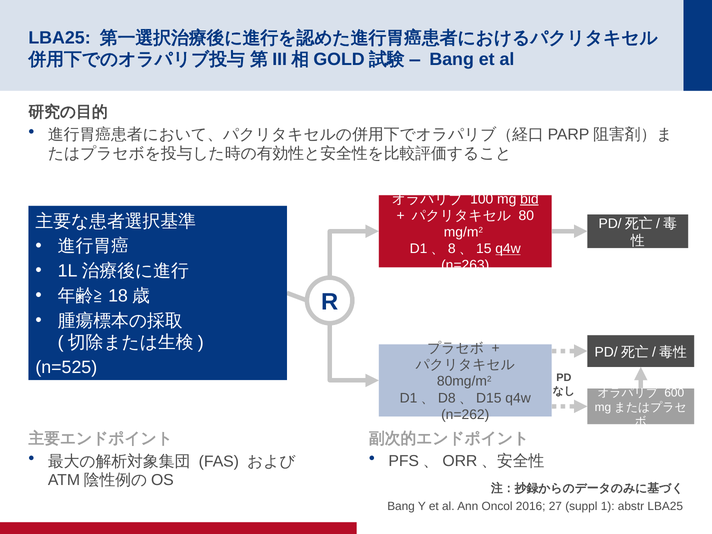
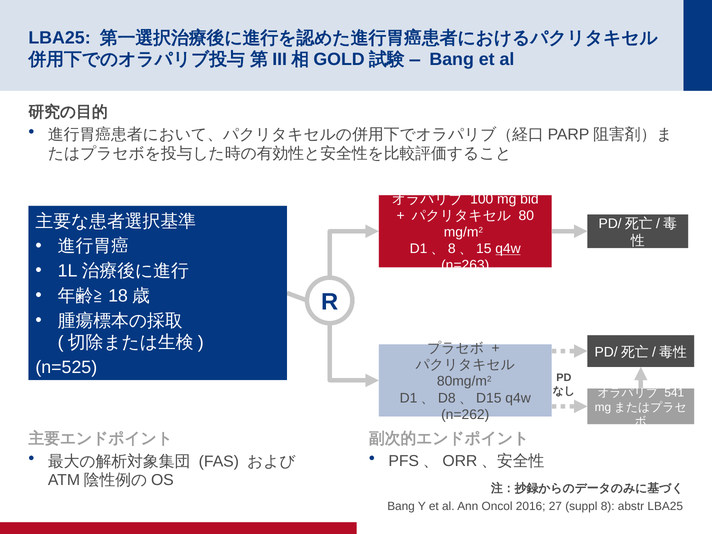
bid underline: present -> none
600: 600 -> 541
1: 1 -> 8
